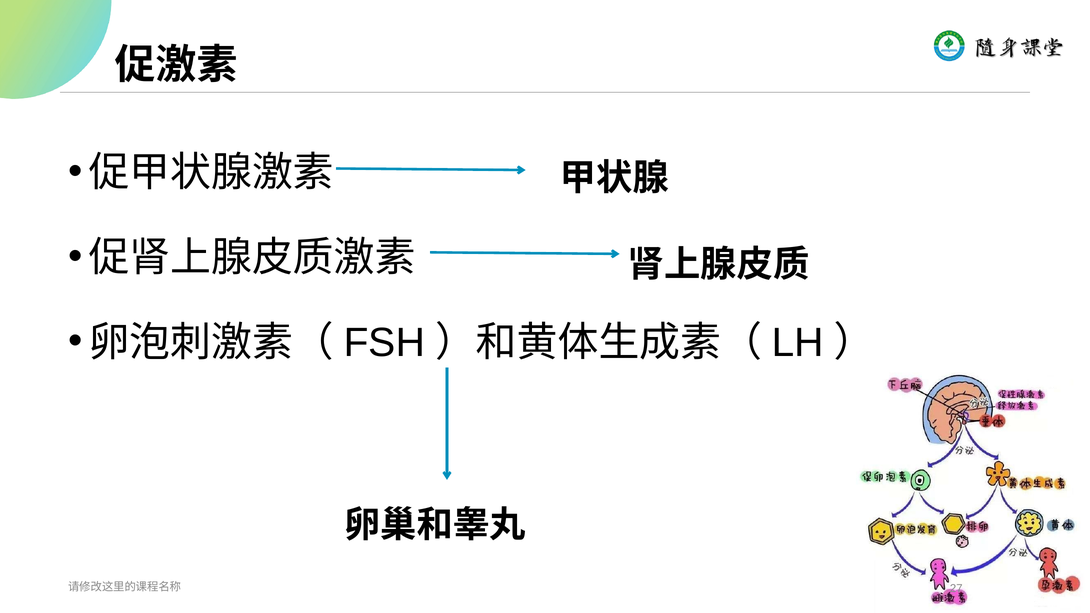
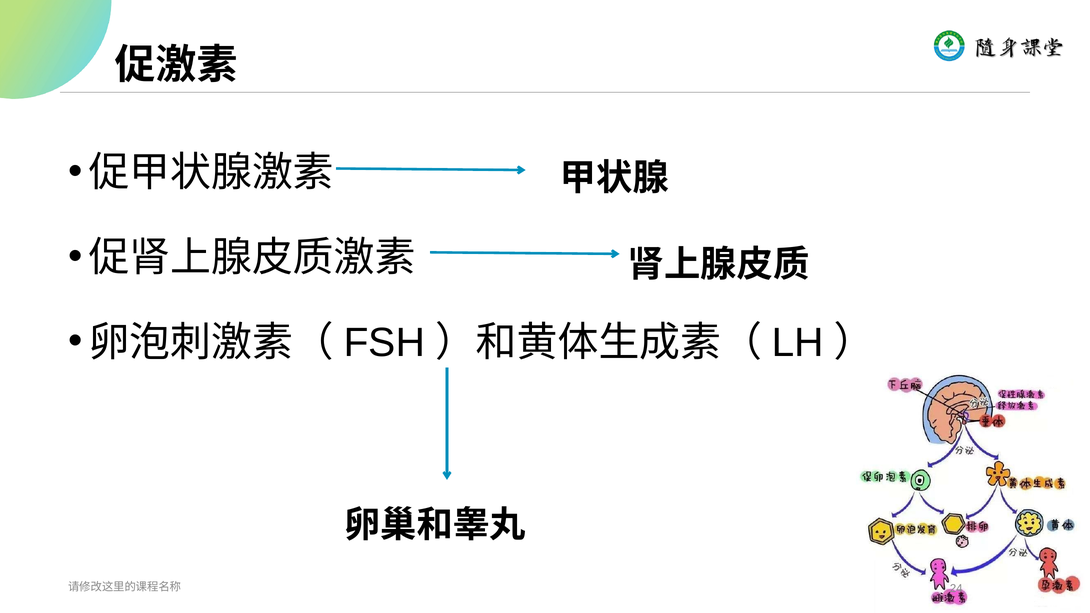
27: 27 -> 24
